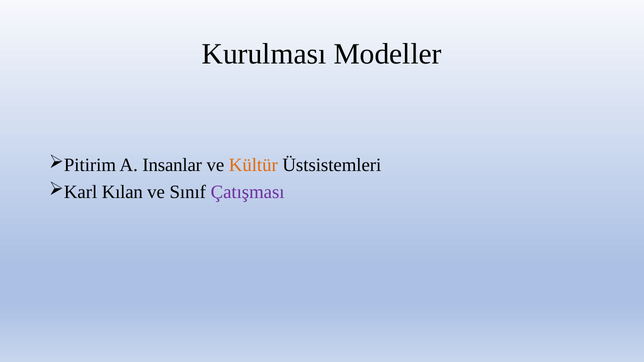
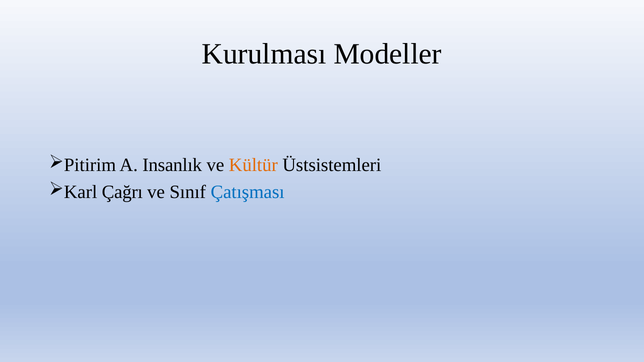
Insanlar: Insanlar -> Insanlık
Kılan: Kılan -> Çağrı
Çatışması colour: purple -> blue
